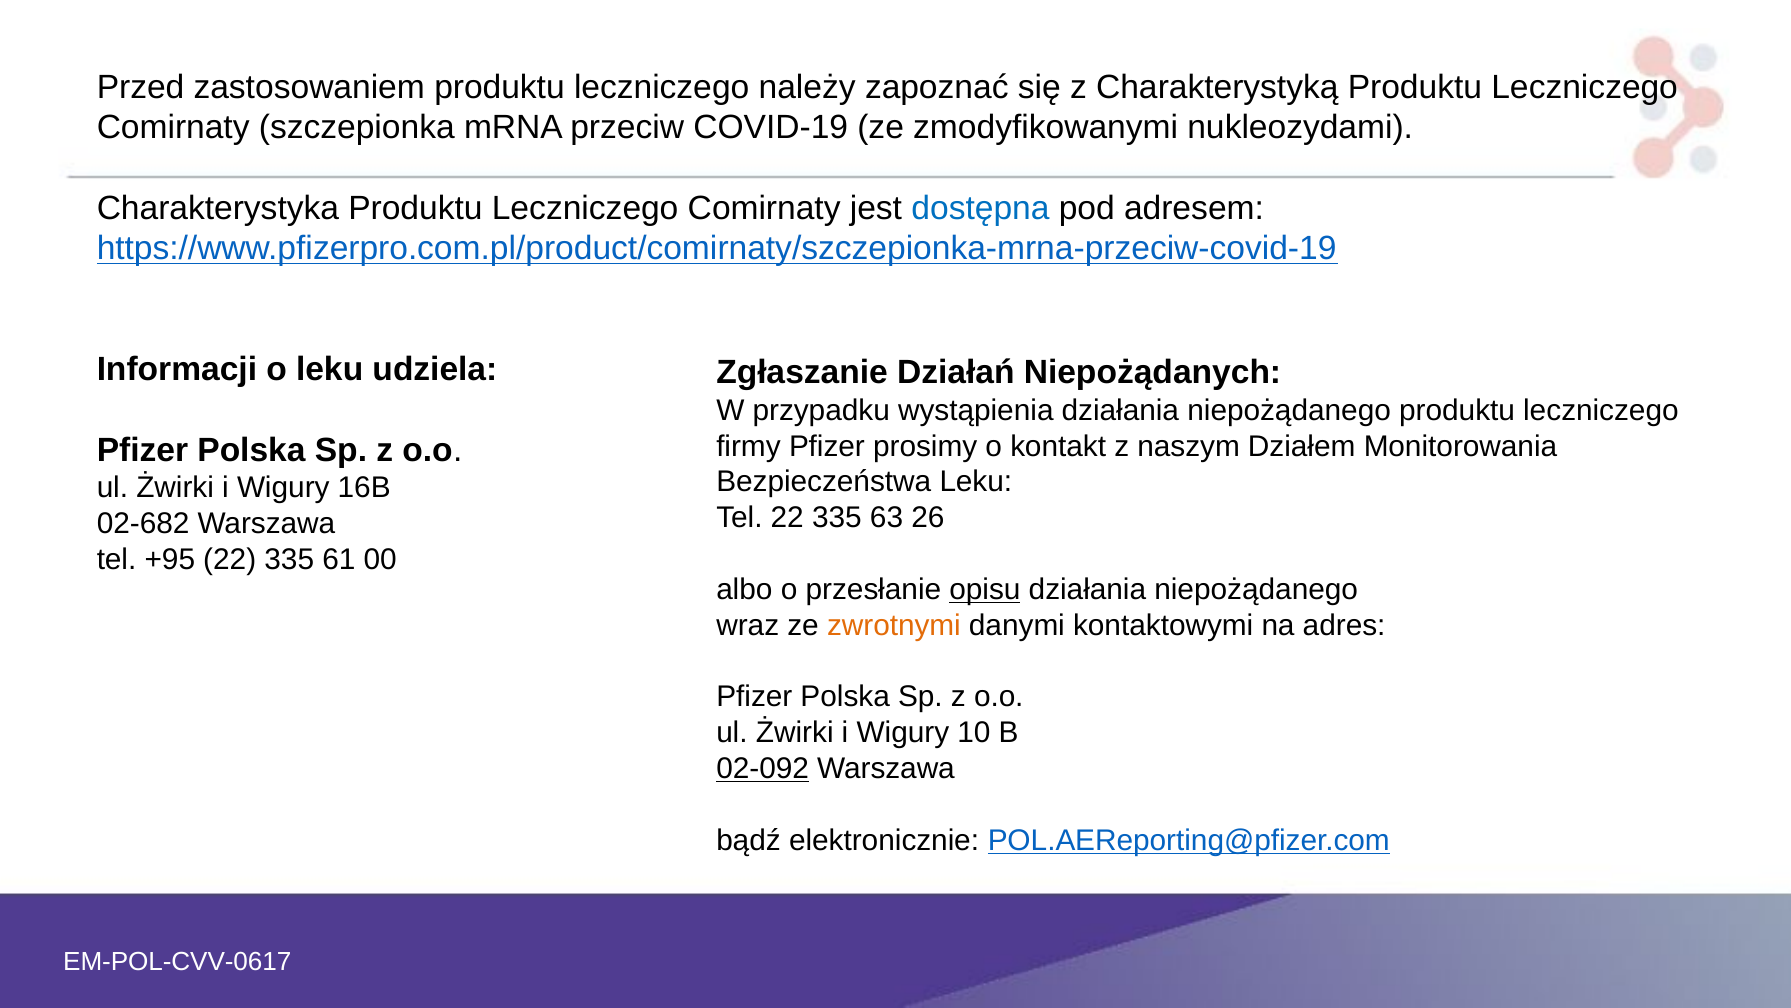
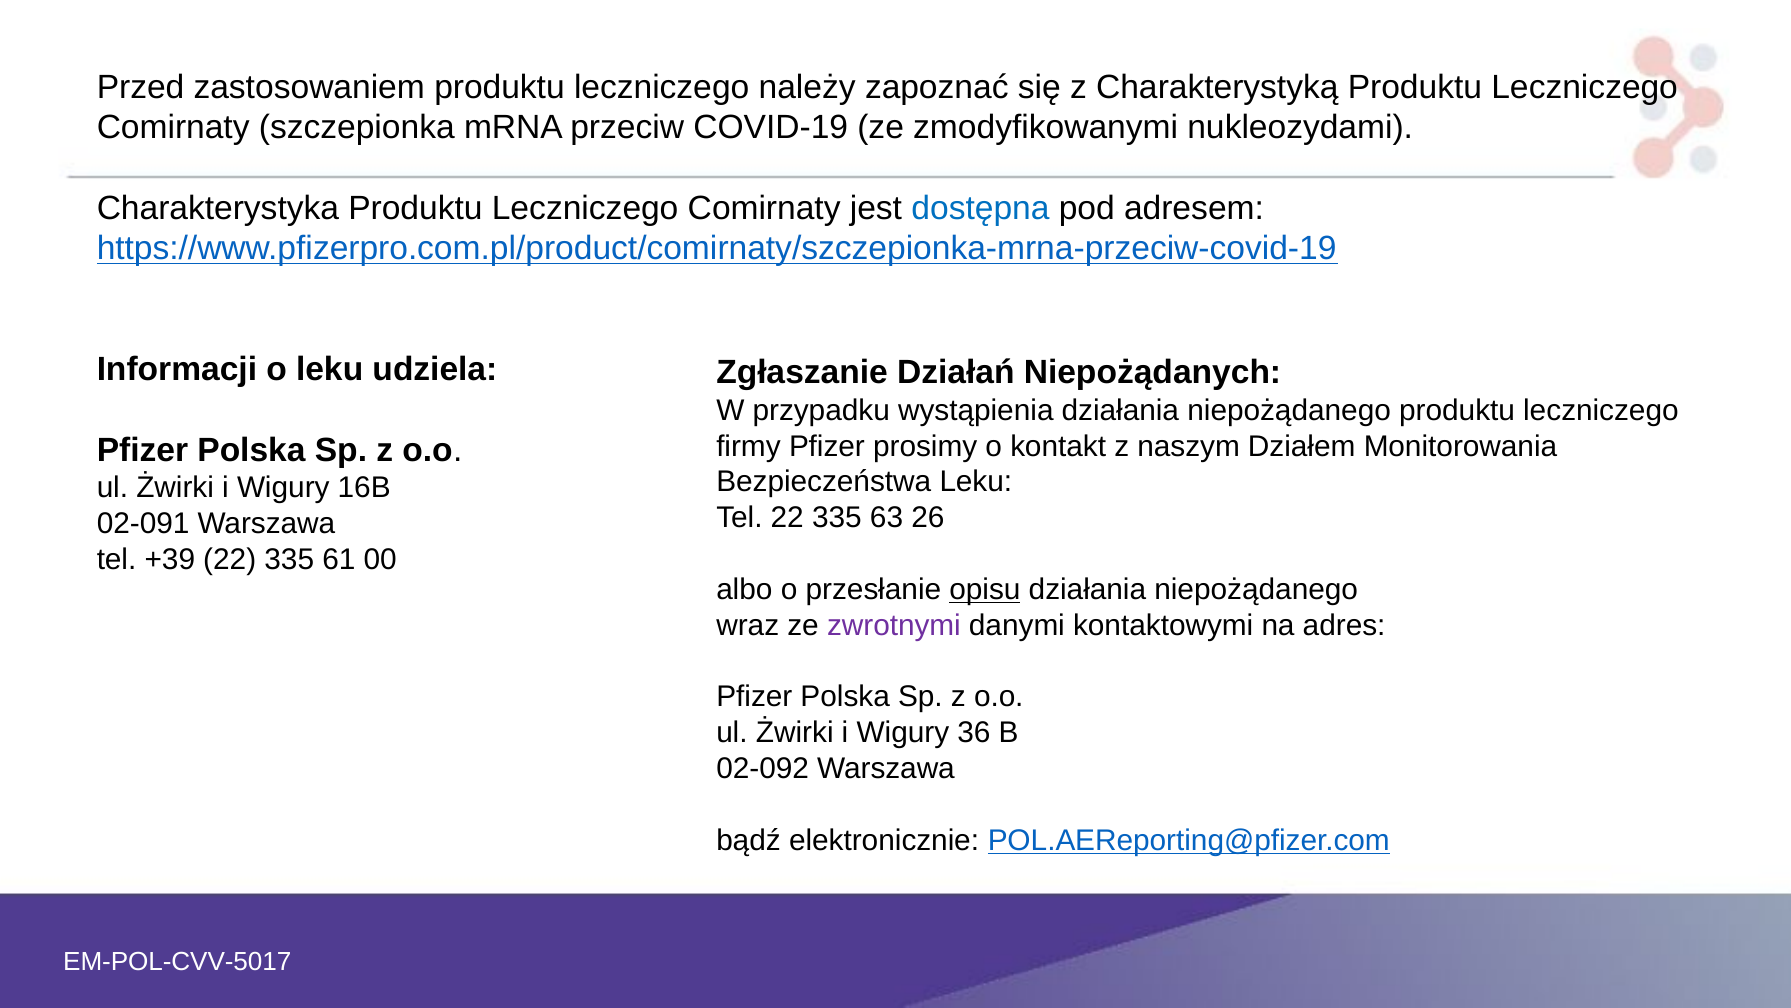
02-682: 02-682 -> 02-091
+95: +95 -> +39
zwrotnymi colour: orange -> purple
10: 10 -> 36
02-092 underline: present -> none
EM-POL-CVV-0617: EM-POL-CVV-0617 -> EM-POL-CVV-5017
